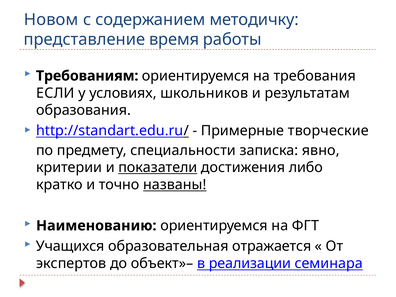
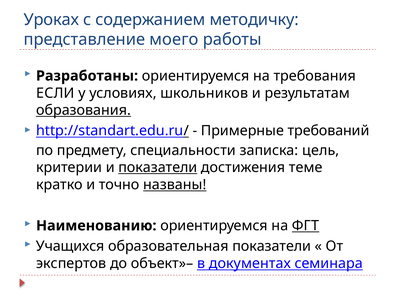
Новом: Новом -> Уроках
время: время -> моего
Требованиям: Требованиям -> Разработаны
образования underline: none -> present
творческие: творческие -> требований
явно: явно -> цель
либо: либо -> теме
ФГТ underline: none -> present
образовательная отражается: отражается -> показатели
реализации: реализации -> документах
